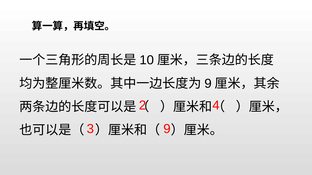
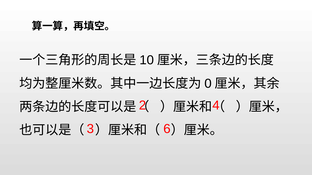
9 at (208, 84): 9 -> 0
3 9: 9 -> 6
